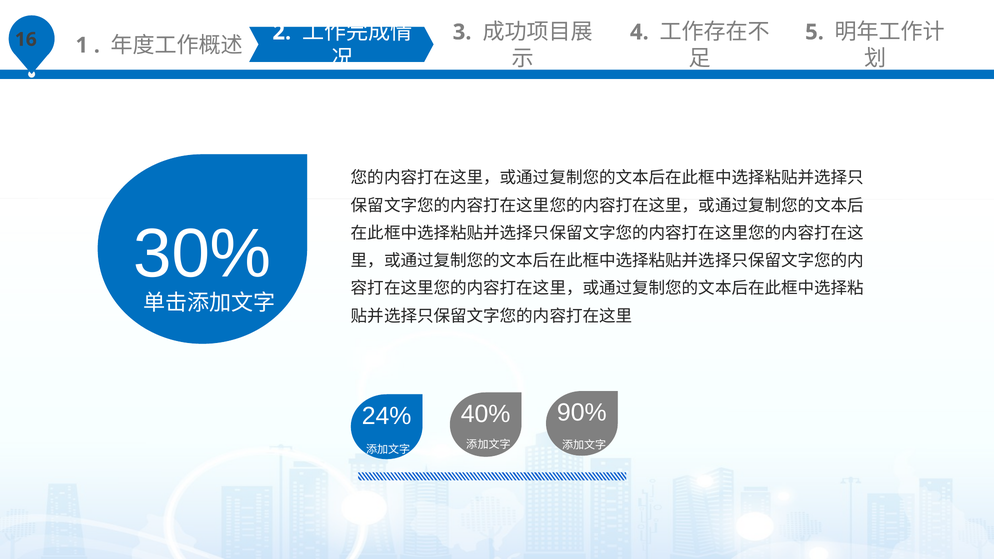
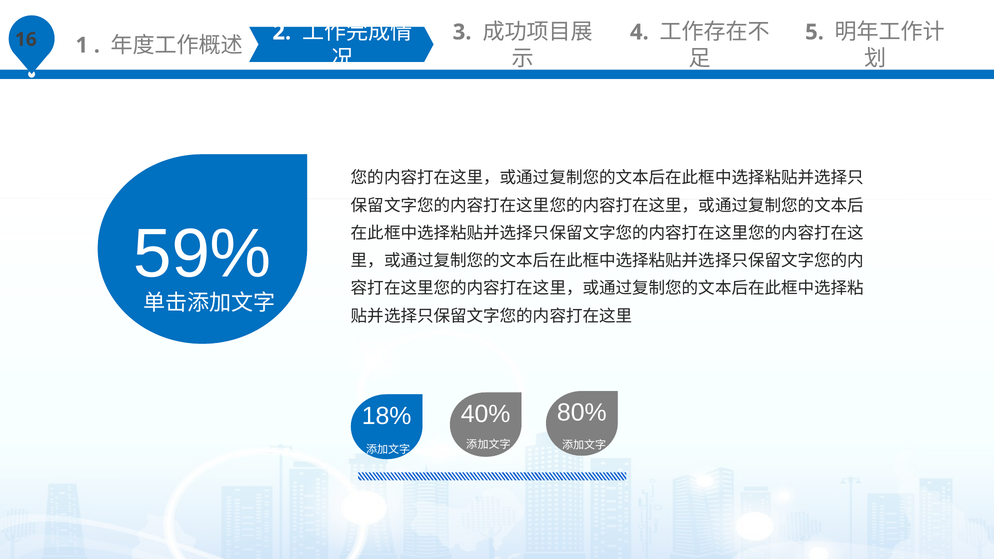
30%: 30% -> 59%
24%: 24% -> 18%
90%: 90% -> 80%
